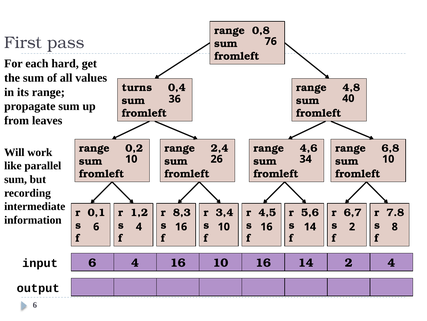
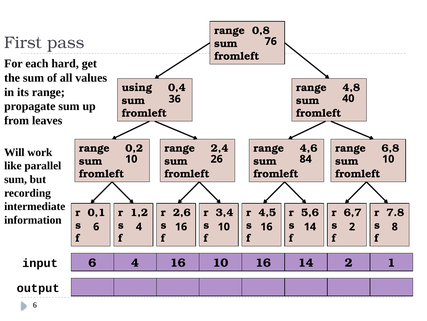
turns: turns -> using
34: 34 -> 84
8,3: 8,3 -> 2,6
2 4: 4 -> 1
